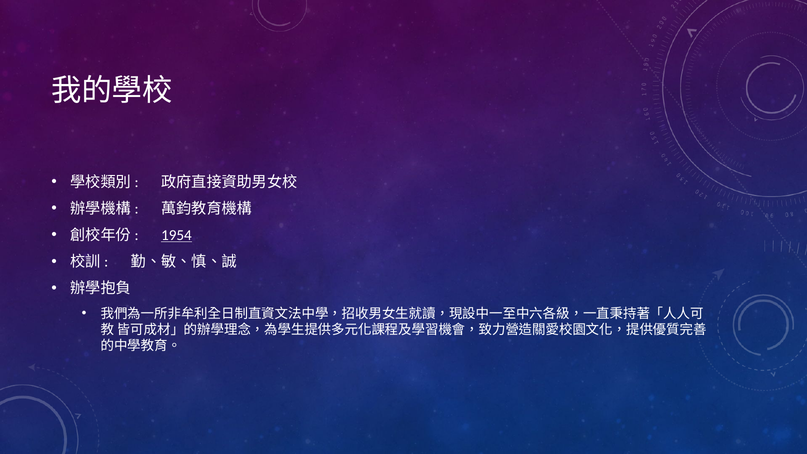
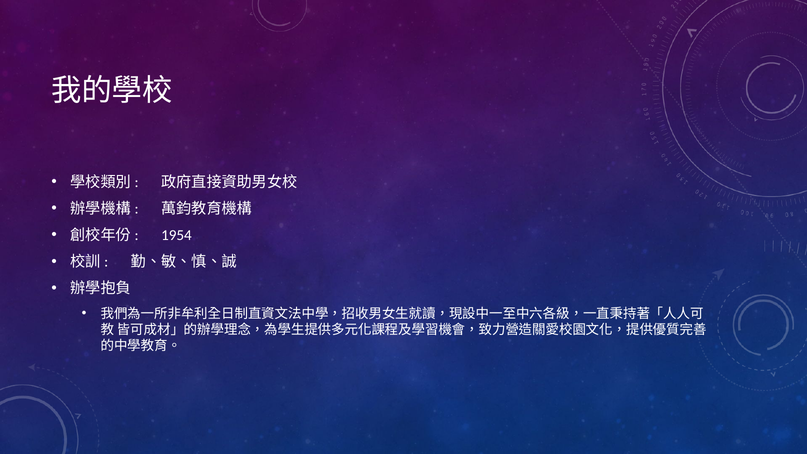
1954 underline: present -> none
